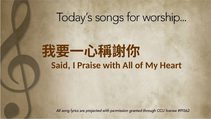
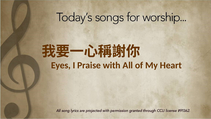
Said: Said -> Eyes
